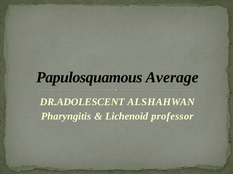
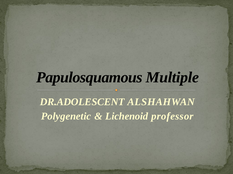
Average: Average -> Multiple
Pharyngitis: Pharyngitis -> Polygenetic
